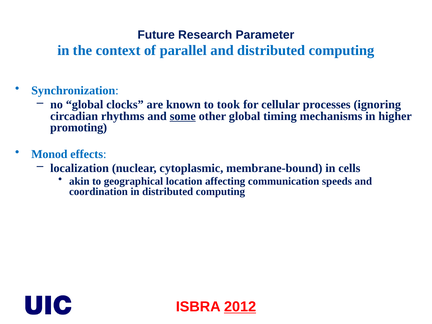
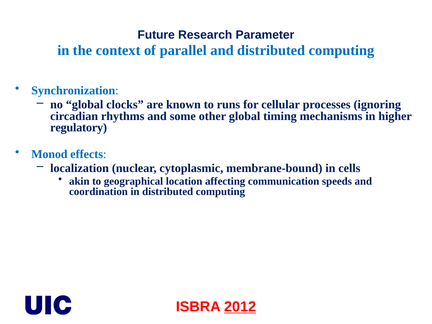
took: took -> runs
some underline: present -> none
promoting: promoting -> regulatory
